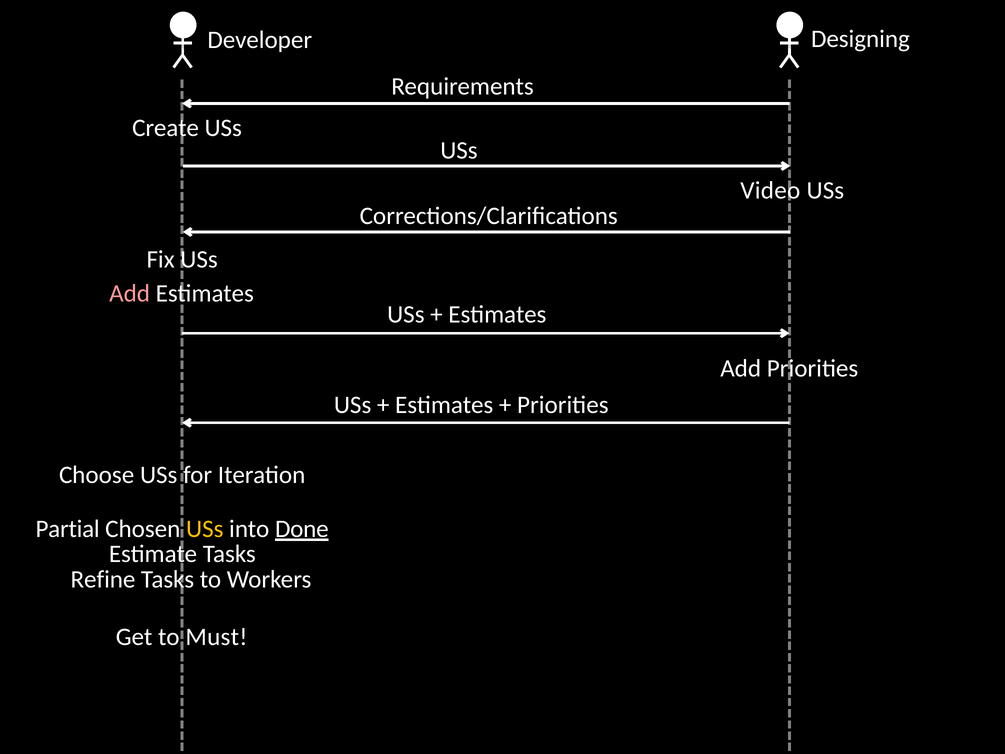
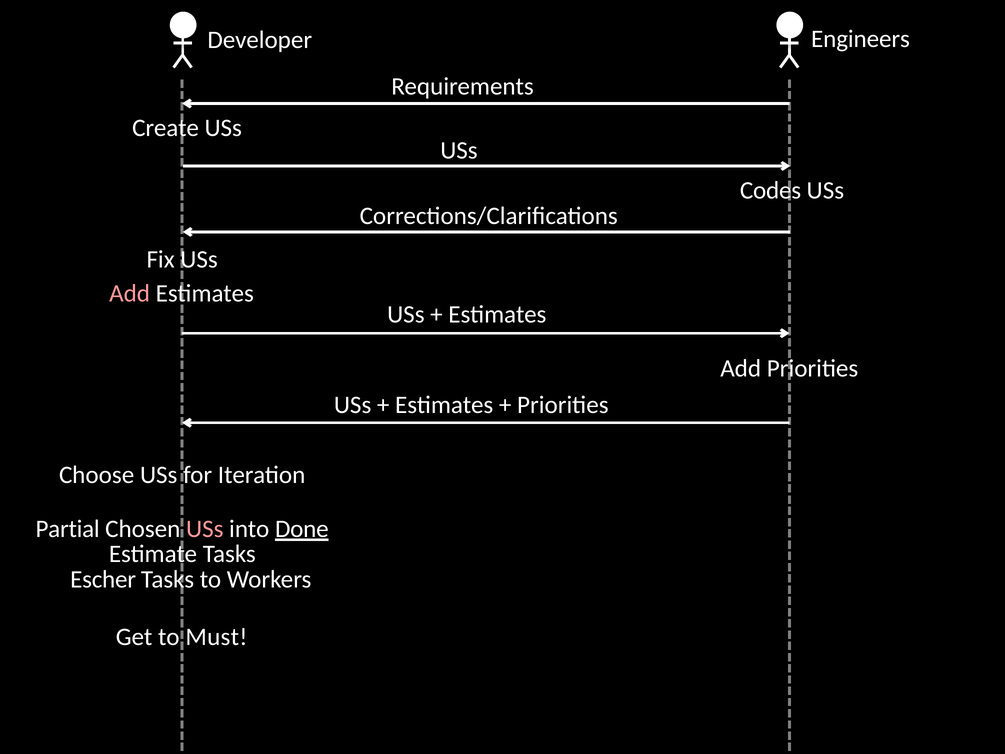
Designing: Designing -> Engineers
Video: Video -> Codes
USs at (205, 529) colour: yellow -> pink
Refine: Refine -> Escher
